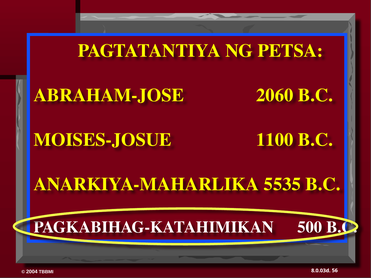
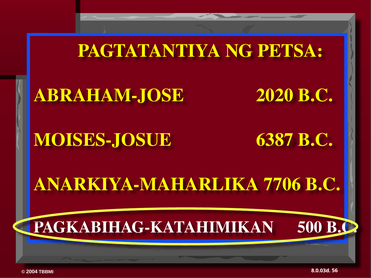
2060: 2060 -> 2020
1100: 1100 -> 6387
5535: 5535 -> 7706
